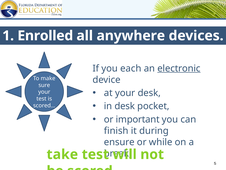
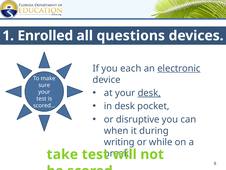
anywhere: anywhere -> questions
desk at (149, 93) underline: none -> present
important: important -> disruptive
finish: finish -> when
ensure: ensure -> writing
